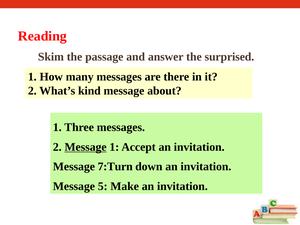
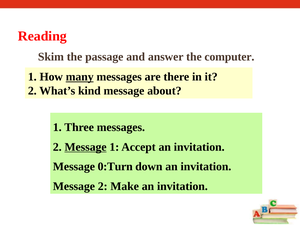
surprised: surprised -> computer
many underline: none -> present
7:Turn: 7:Turn -> 0:Turn
Message 5: 5 -> 2
